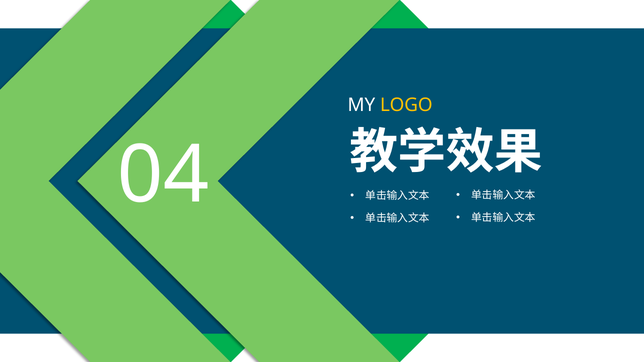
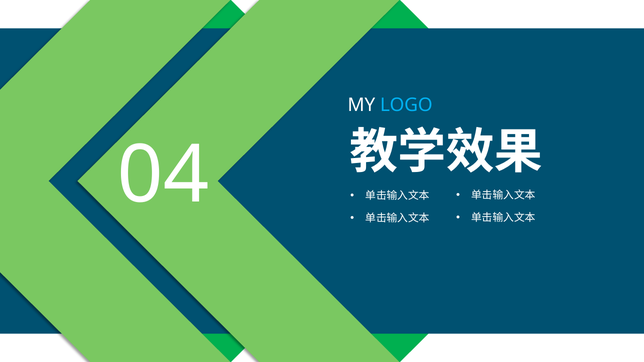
LOGO colour: yellow -> light blue
